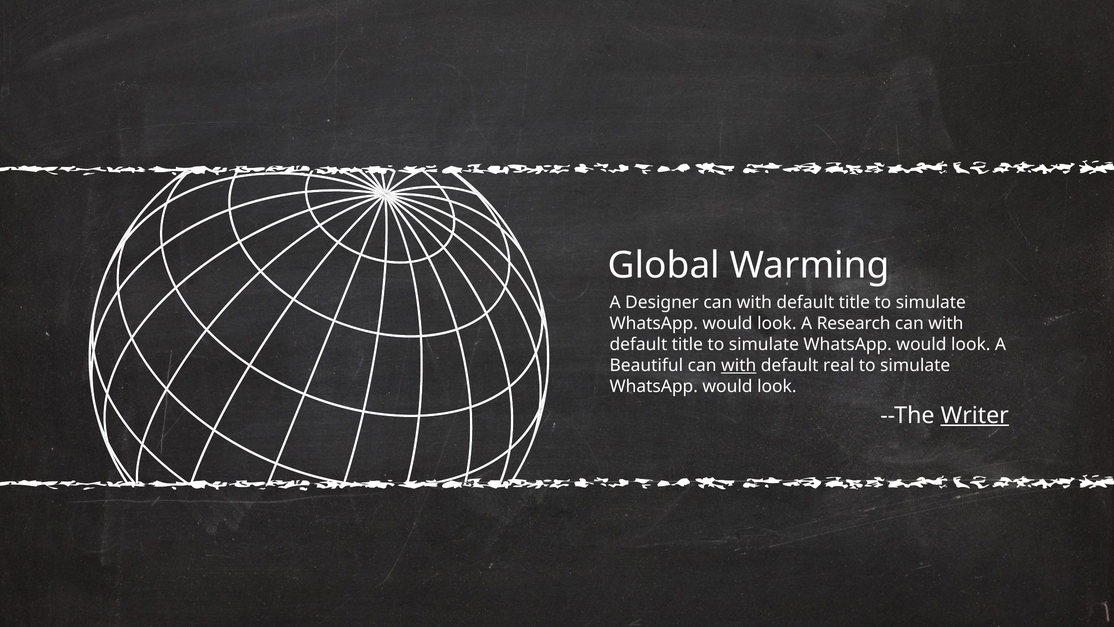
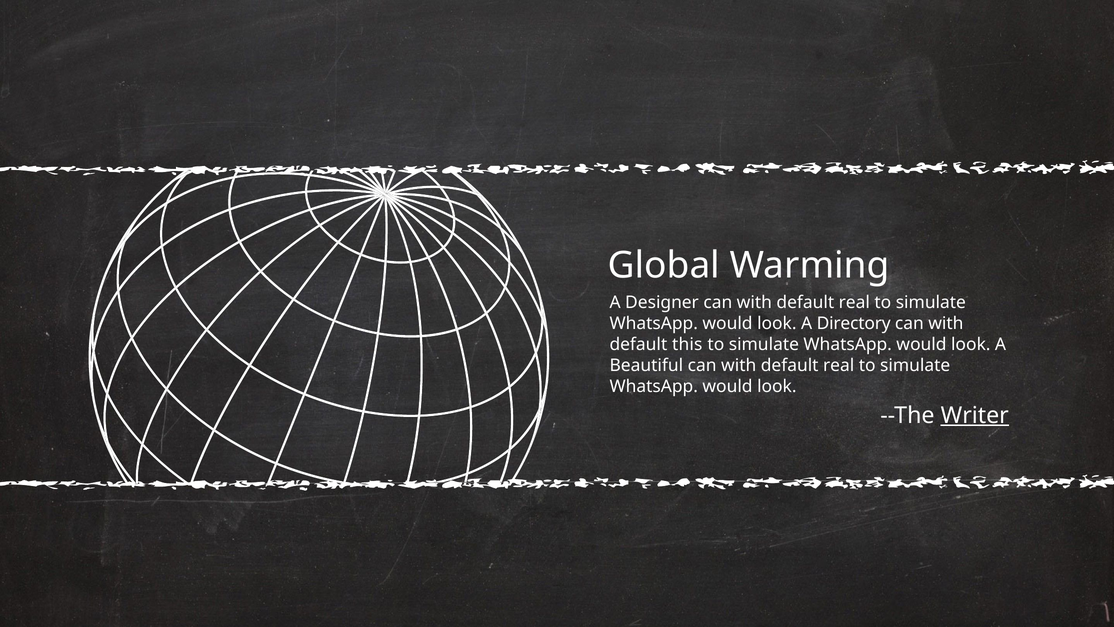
title at (854, 303): title -> real
Research: Research -> Directory
title at (687, 344): title -> this
with at (739, 365) underline: present -> none
